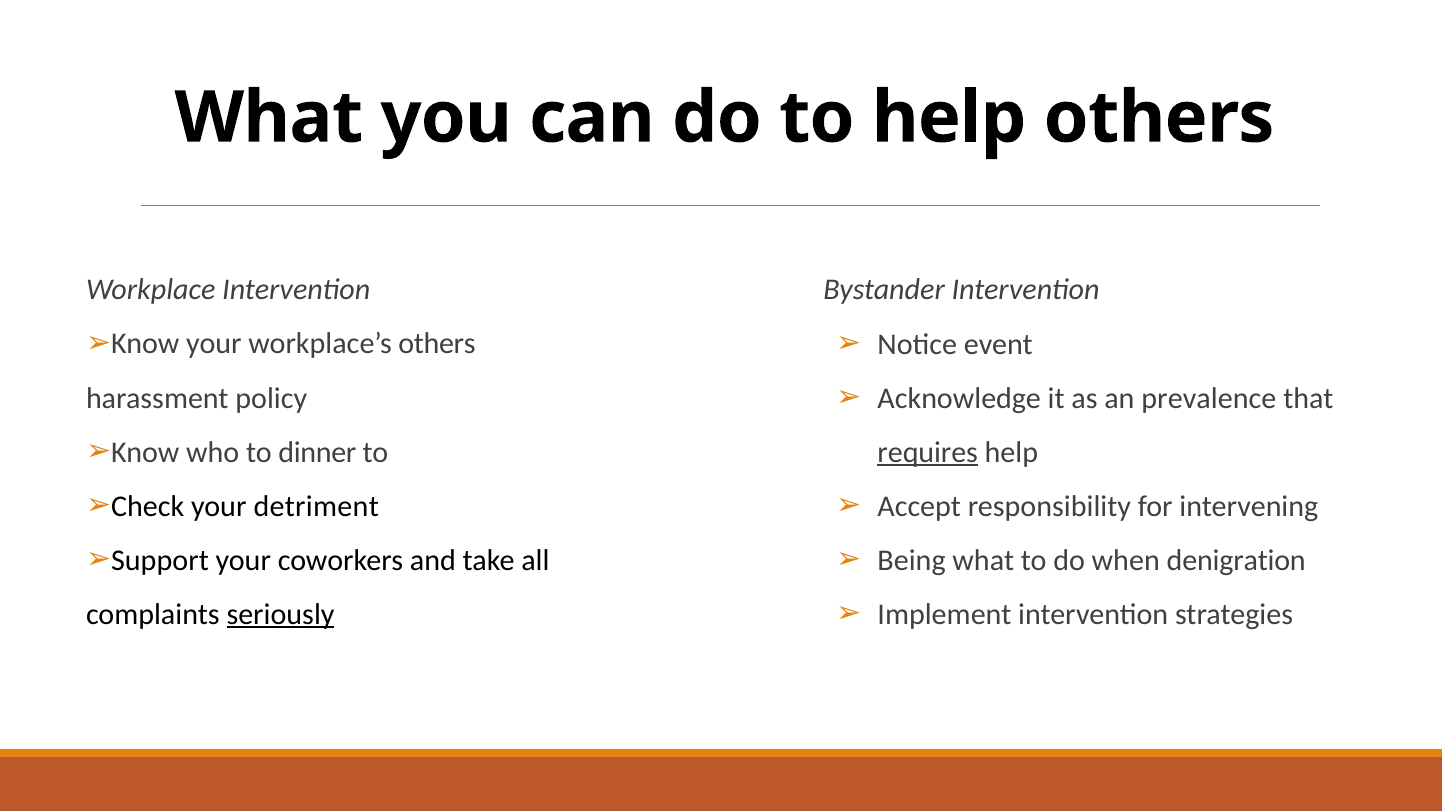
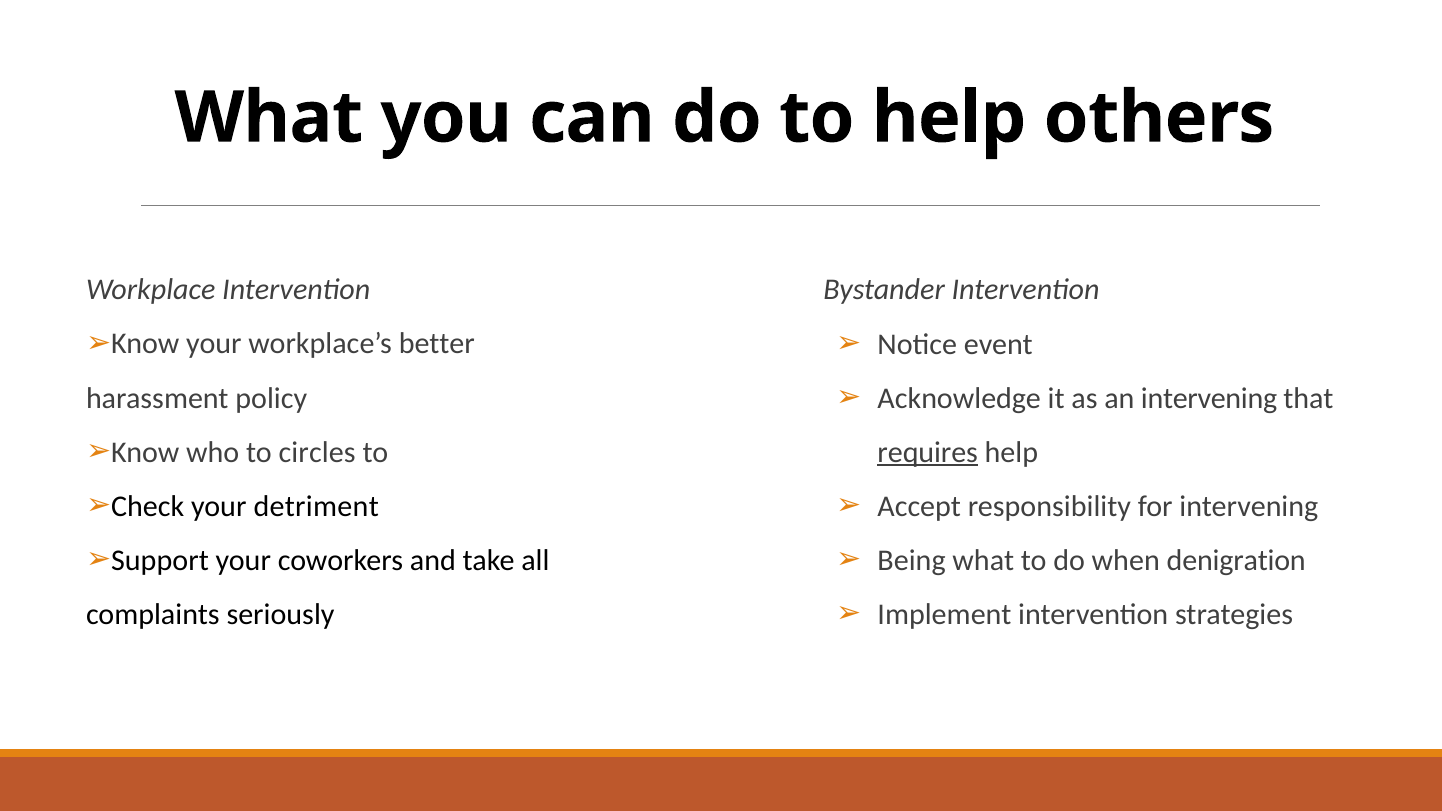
workplace’s others: others -> better
an prevalence: prevalence -> intervening
dinner: dinner -> circles
seriously underline: present -> none
